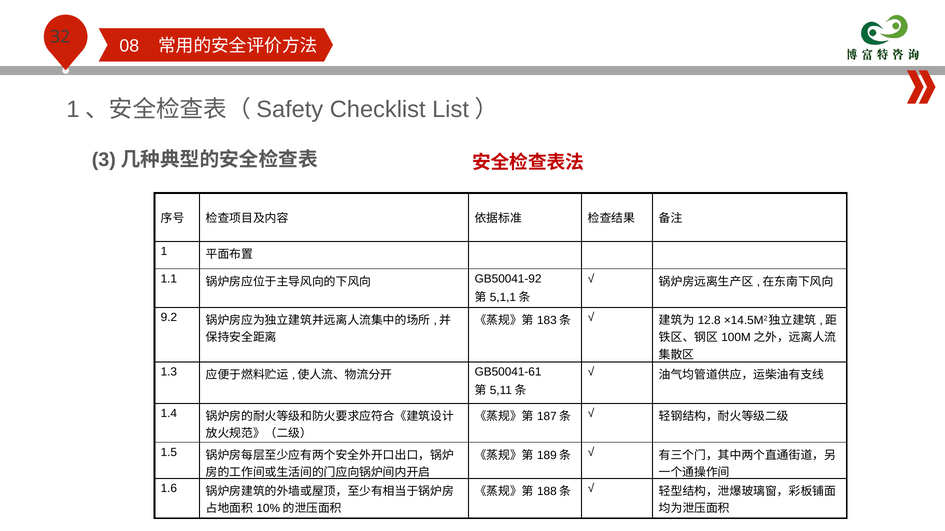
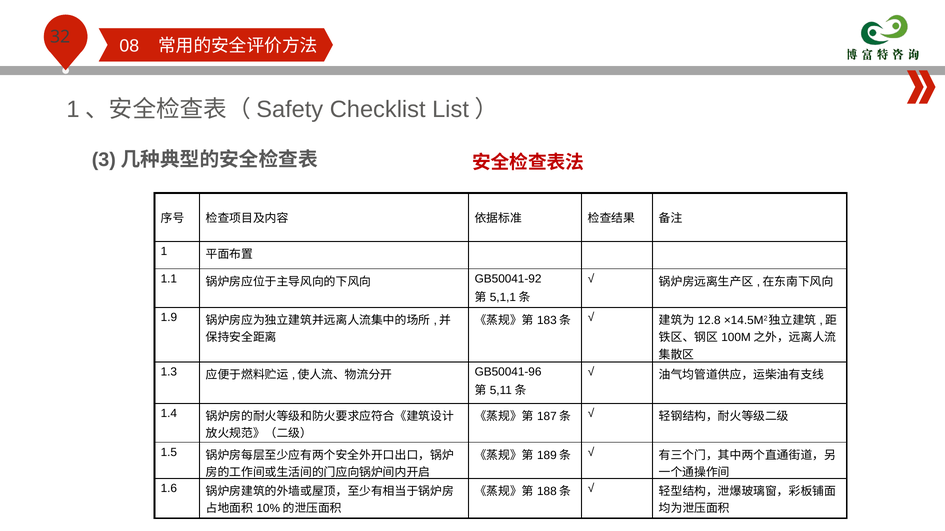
9.2: 9.2 -> 1.9
GB50041-61: GB50041-61 -> GB50041-96
